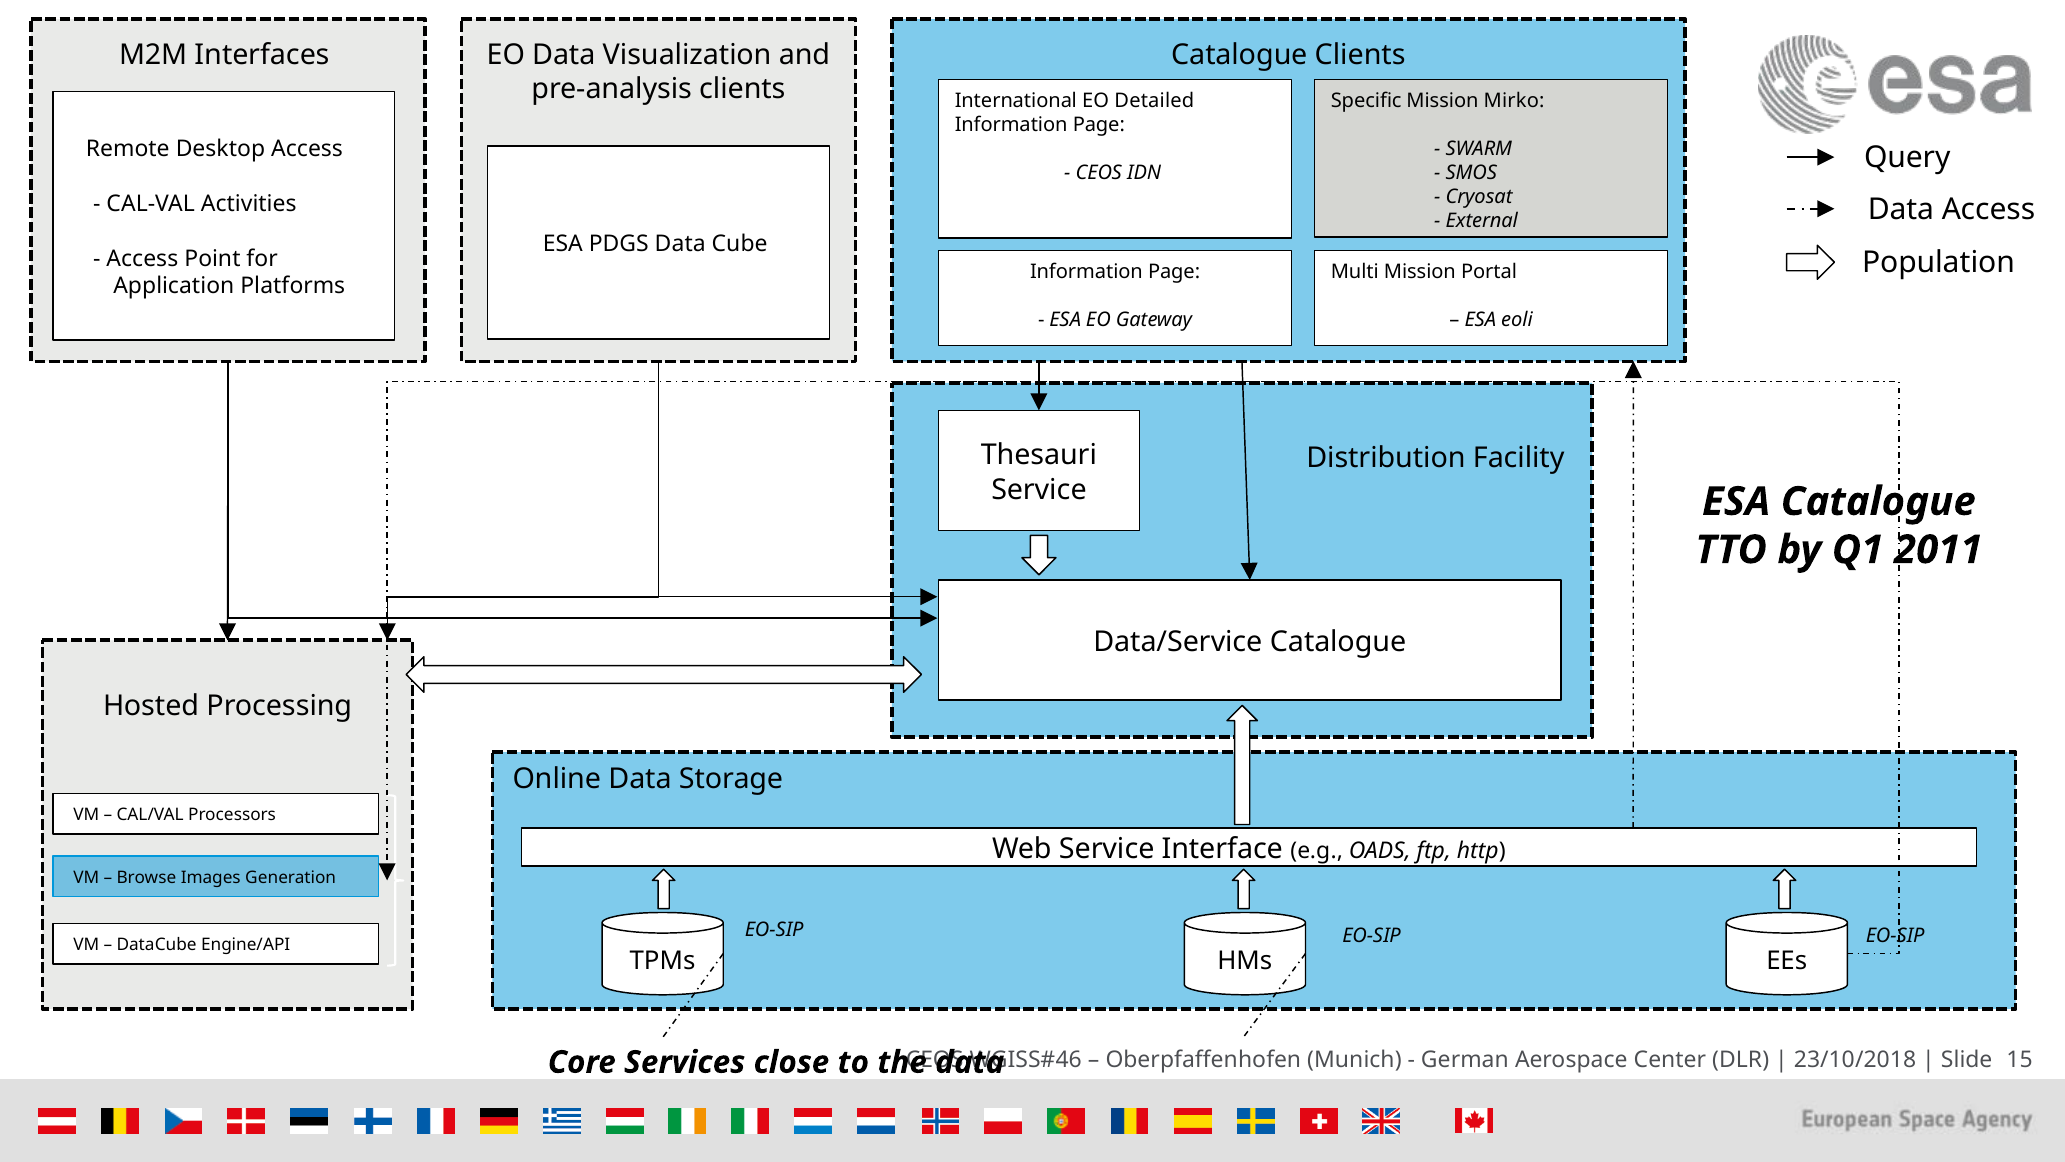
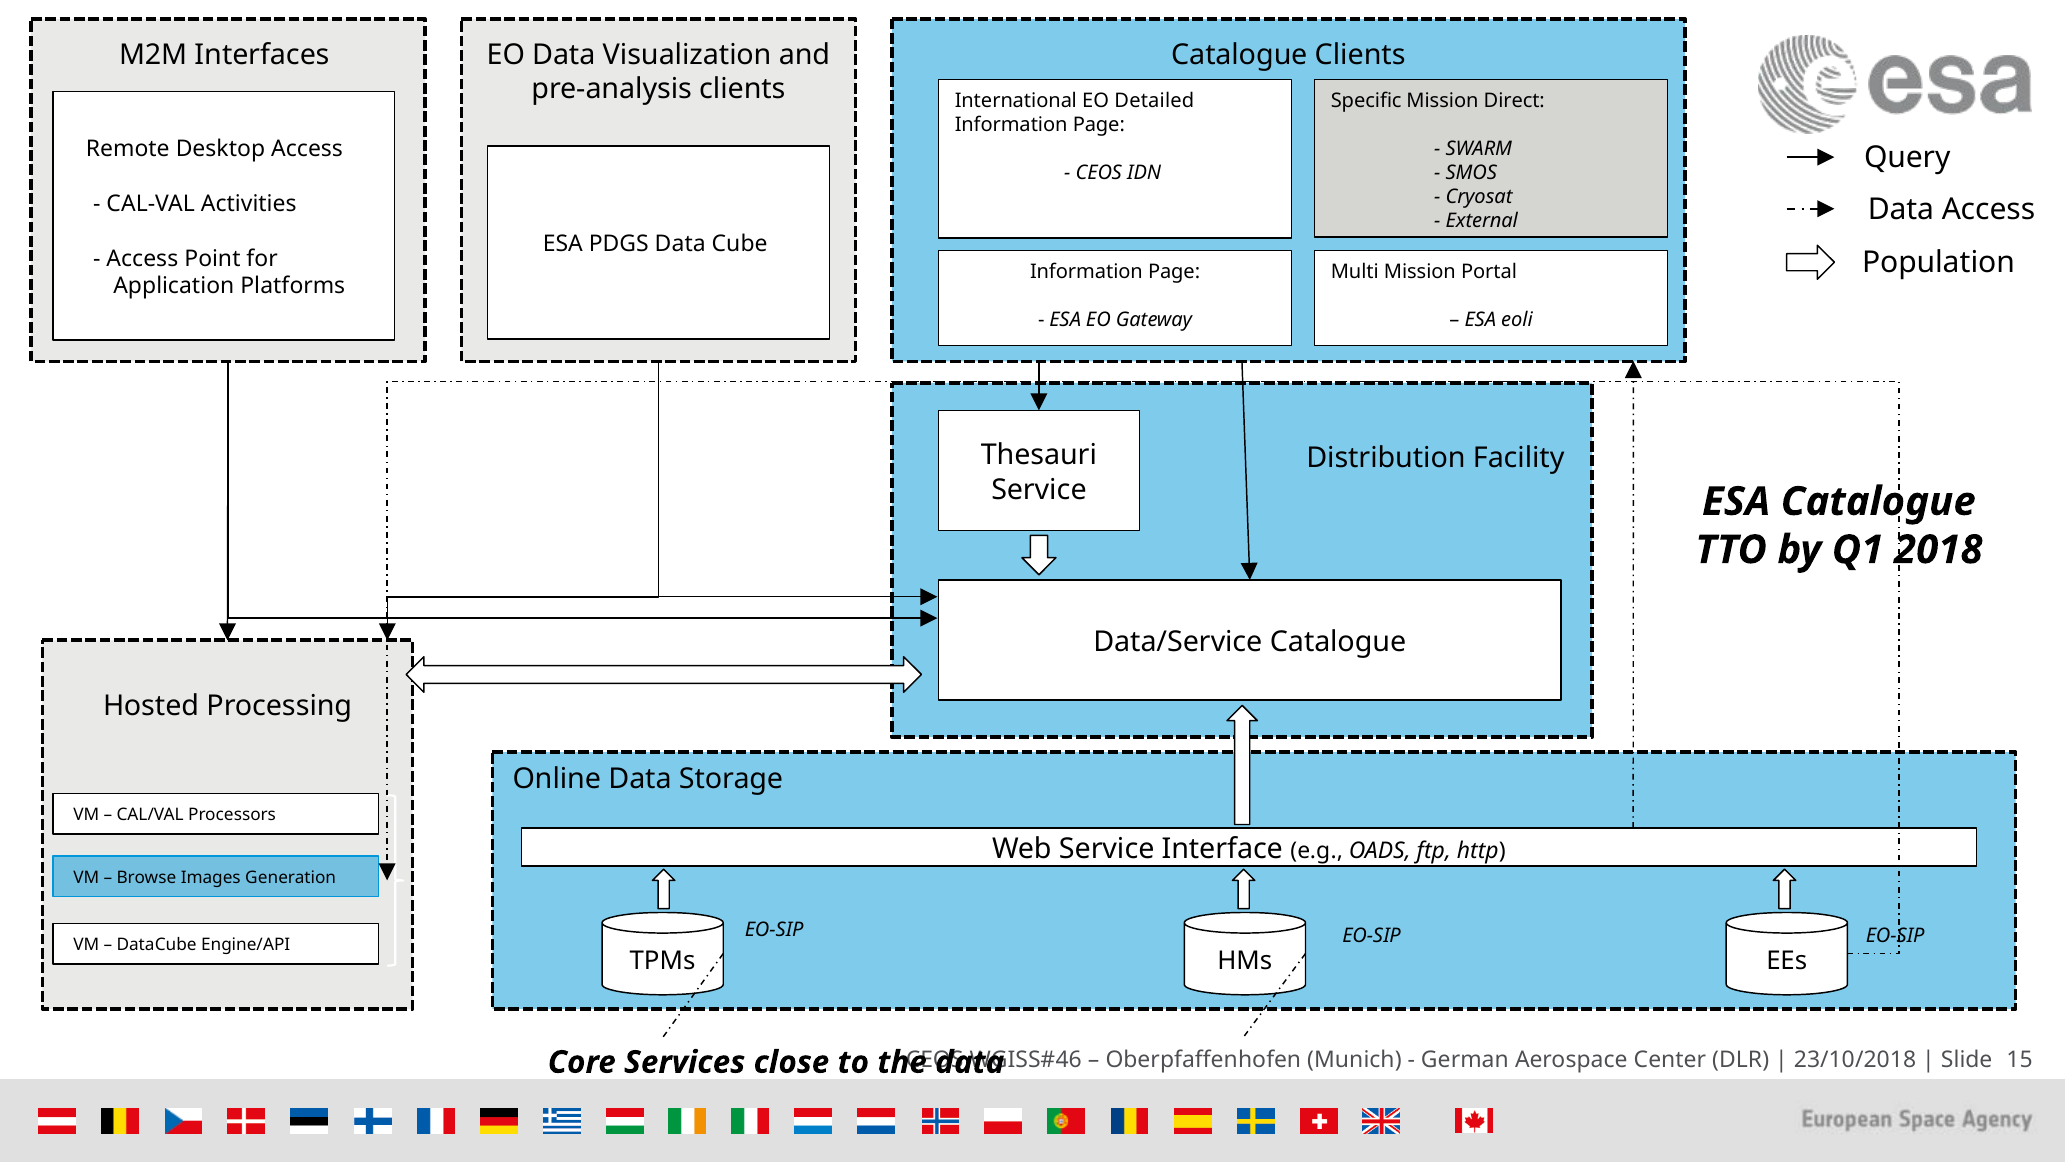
Mirko: Mirko -> Direct
2011: 2011 -> 2018
